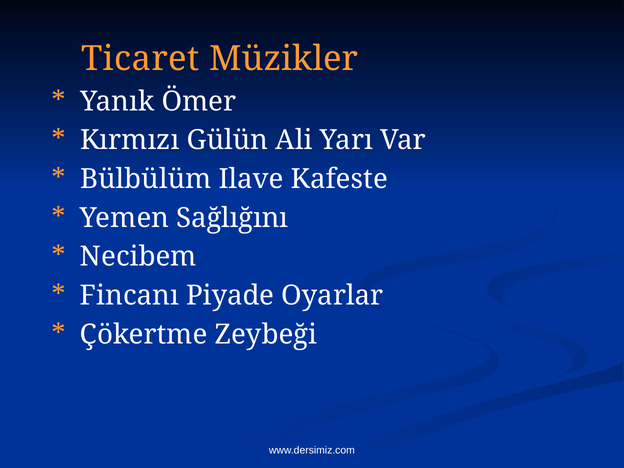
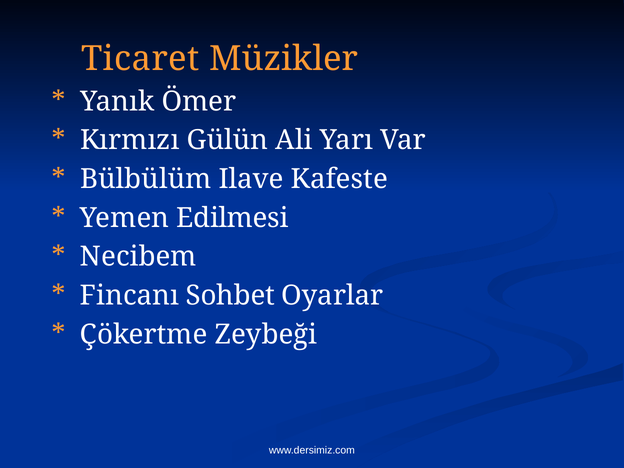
Sağlığını: Sağlığını -> Edilmesi
Piyade: Piyade -> Sohbet
